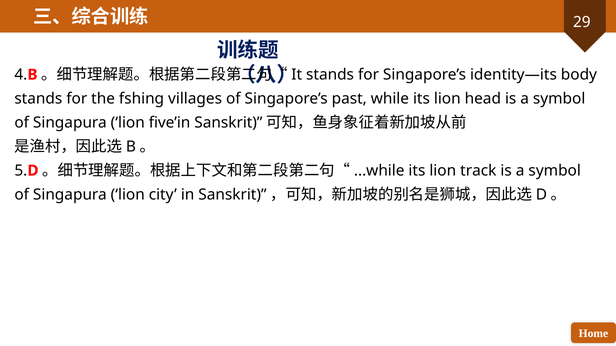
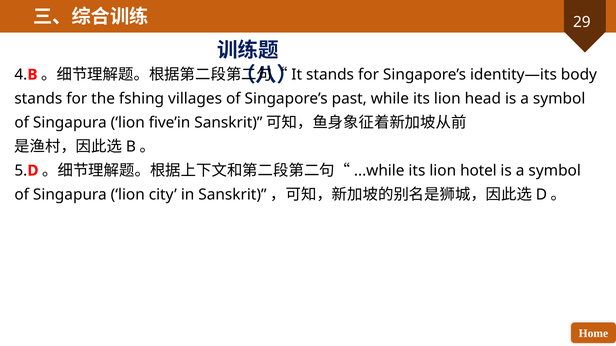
track: track -> hotel
